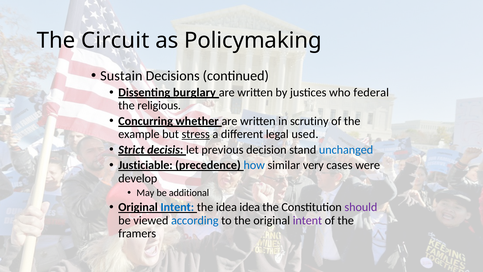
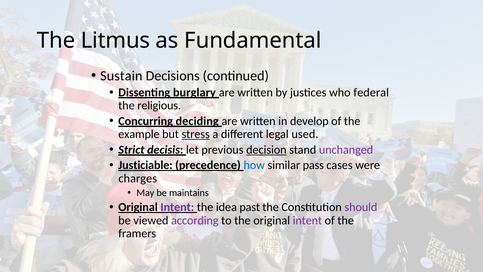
Circuit: Circuit -> Litmus
Policymaking: Policymaking -> Fundamental
whether: whether -> deciding
scrutiny: scrutiny -> develop
decision underline: none -> present
unchanged colour: blue -> purple
very: very -> pass
develop: develop -> charges
additional: additional -> maintains
Intent at (177, 207) colour: blue -> purple
idea idea: idea -> past
according colour: blue -> purple
